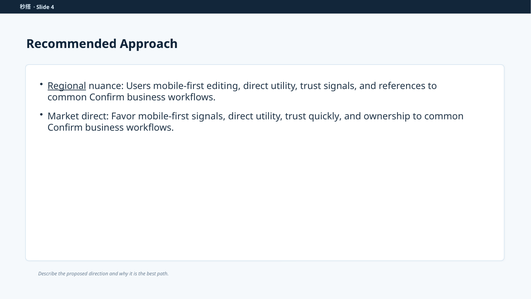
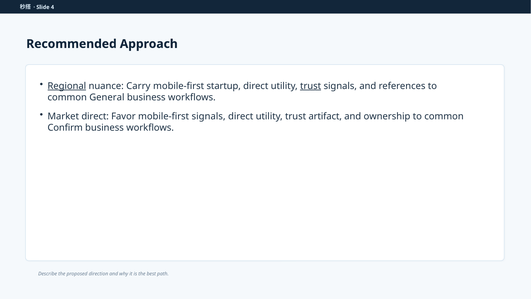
Users: Users -> Carry
editing: editing -> startup
trust at (311, 86) underline: none -> present
Confirm at (107, 97): Confirm -> General
quickly: quickly -> artifact
